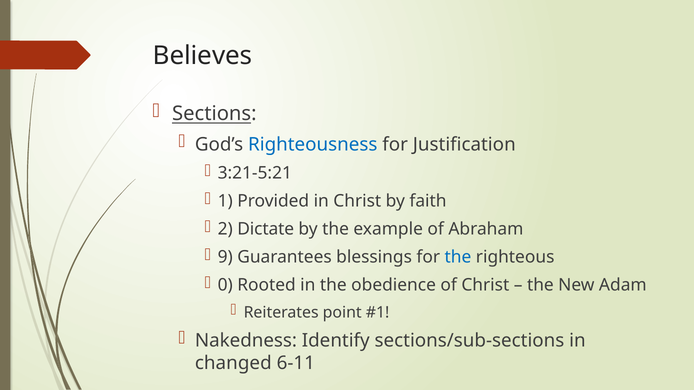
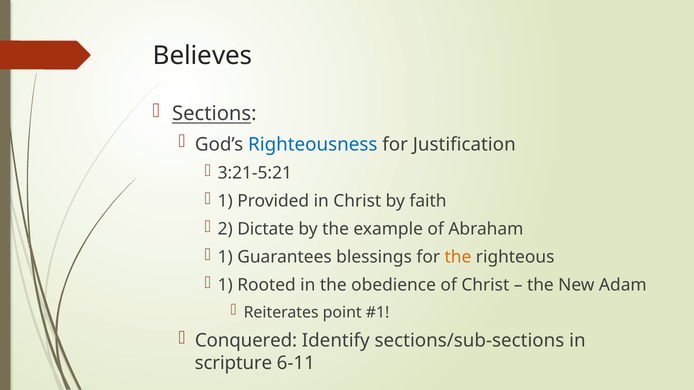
9 at (225, 257): 9 -> 1
the at (458, 257) colour: blue -> orange
0 at (225, 286): 0 -> 1
Nakedness: Nakedness -> Conquered
changed: changed -> scripture
